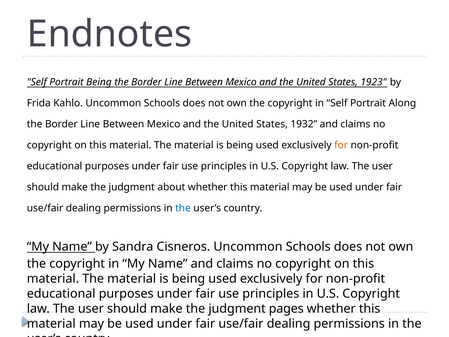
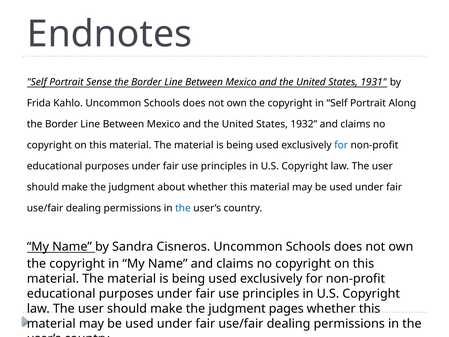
Portrait Being: Being -> Sense
1923: 1923 -> 1931
for at (341, 145) colour: orange -> blue
